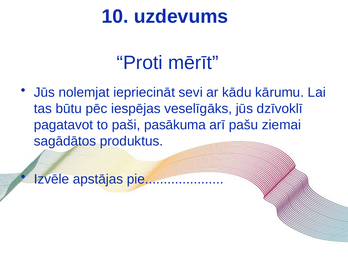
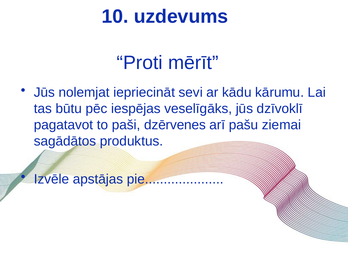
pasākuma: pasākuma -> dzērvenes
